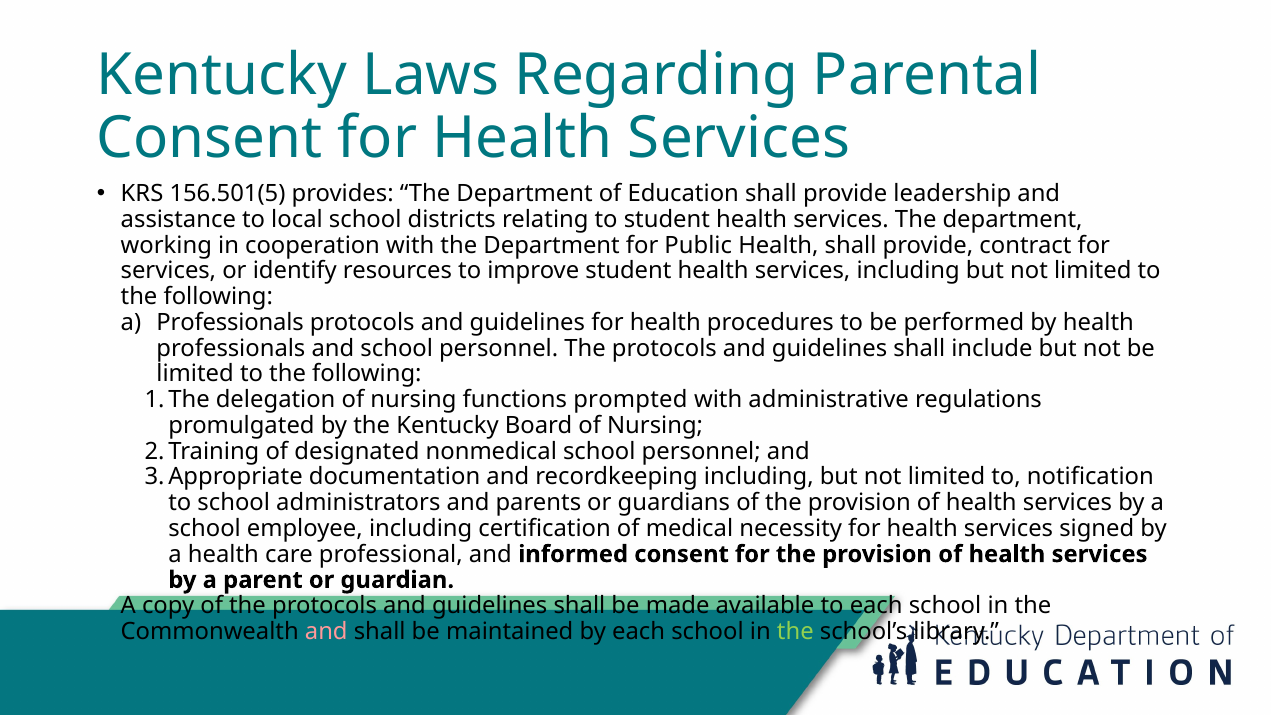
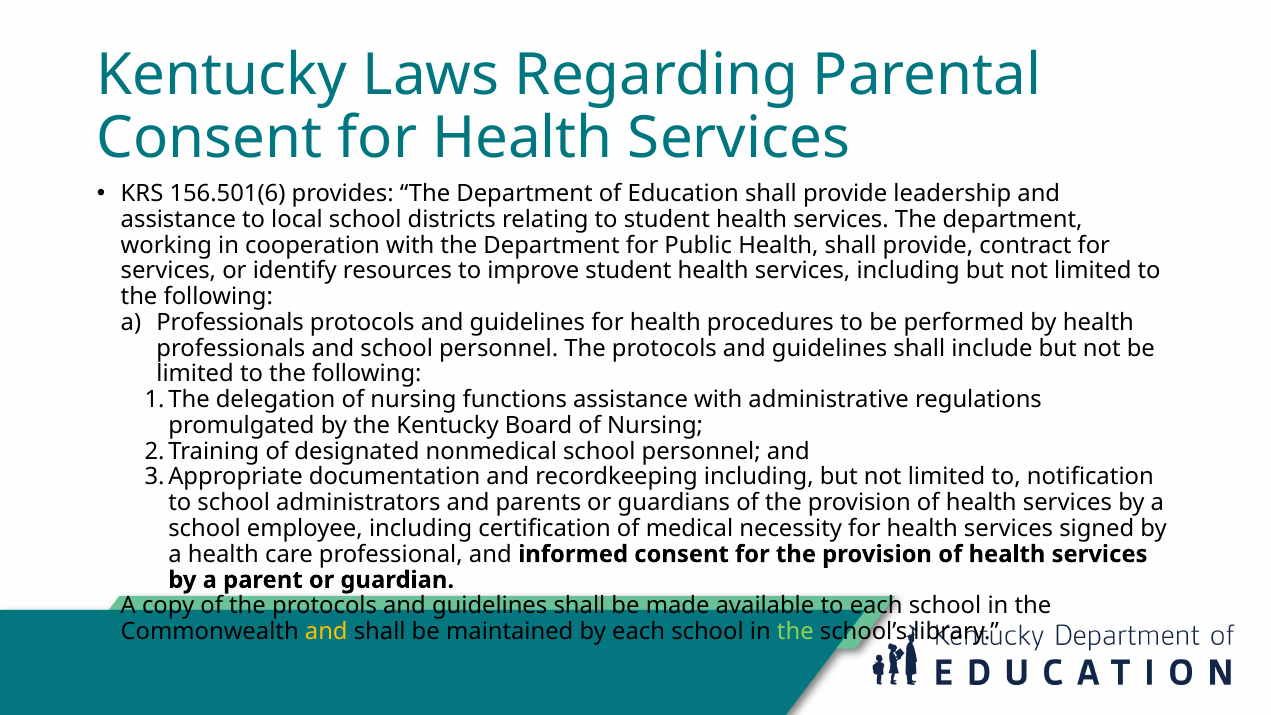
156.501(5: 156.501(5 -> 156.501(6
functions prompted: prompted -> assistance
and at (326, 631) colour: pink -> yellow
